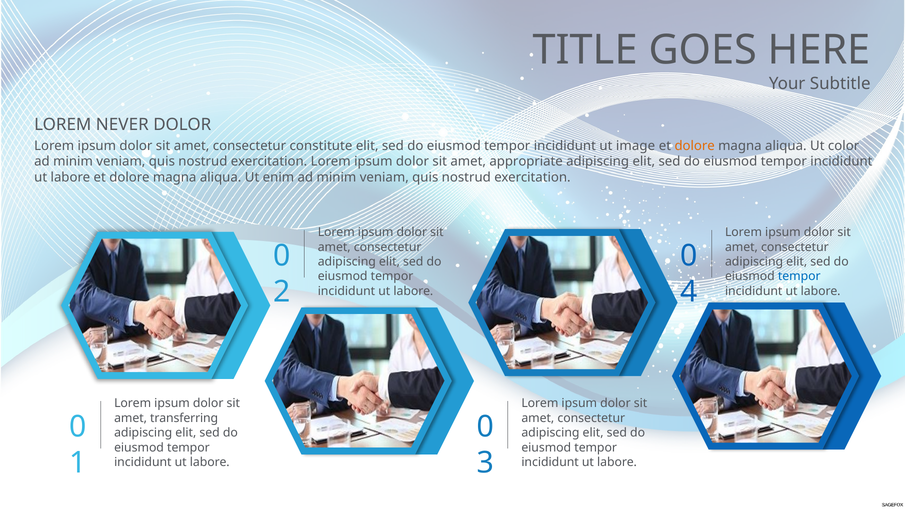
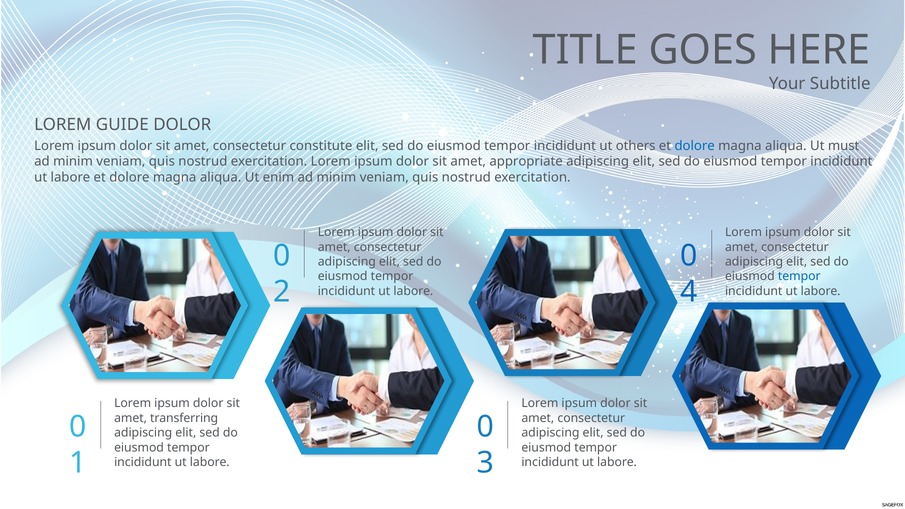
NEVER: NEVER -> GUIDE
image: image -> others
dolore at (695, 146) colour: orange -> blue
color: color -> must
